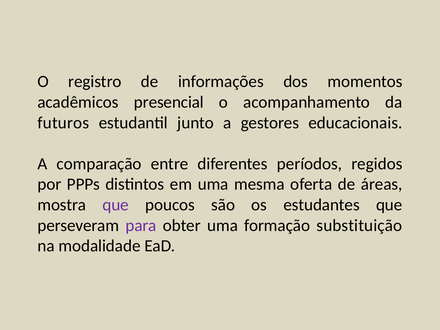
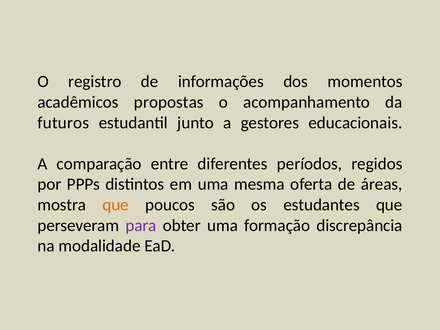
presencial: presencial -> propostas
que at (116, 205) colour: purple -> orange
substituição: substituição -> discrepância
